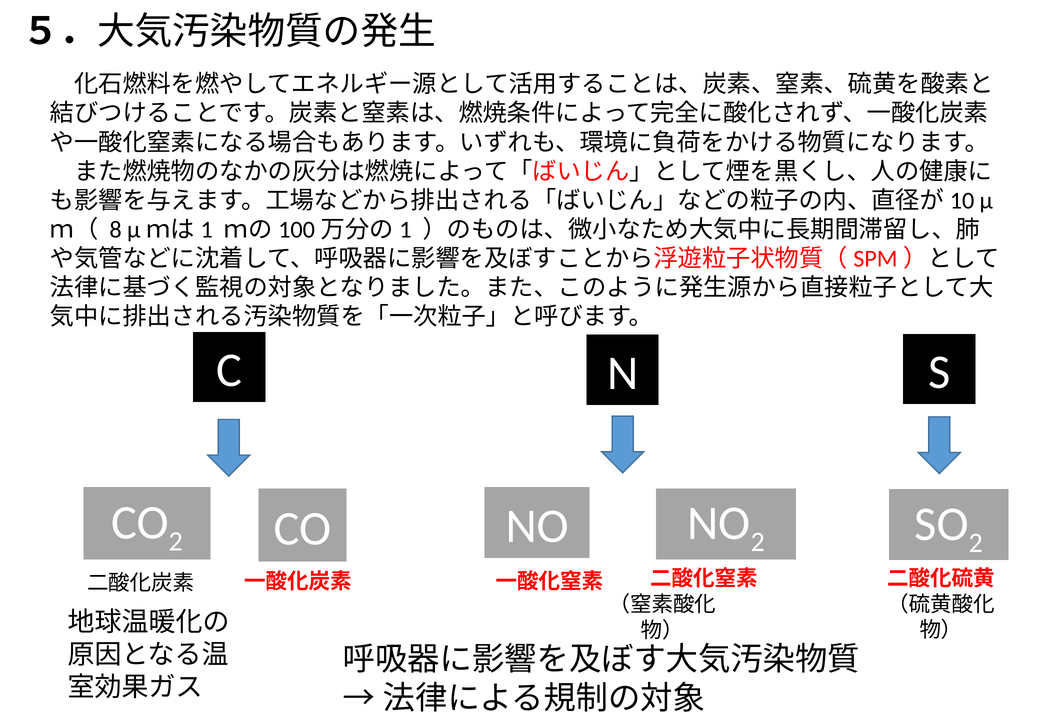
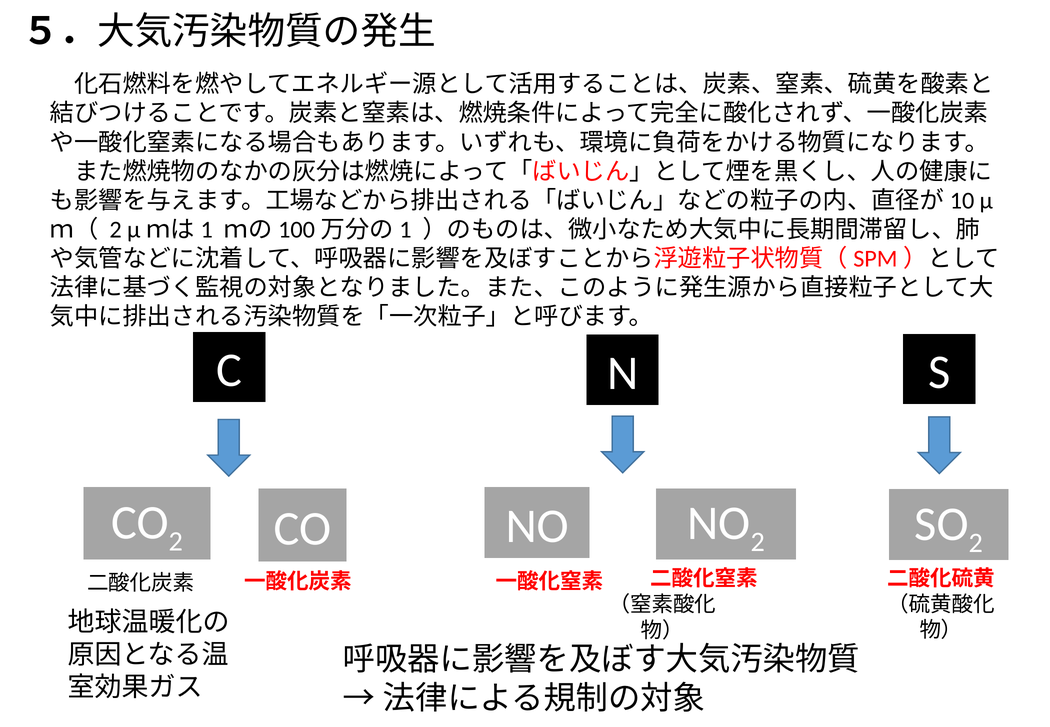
8 at (116, 230): 8 -> 2
